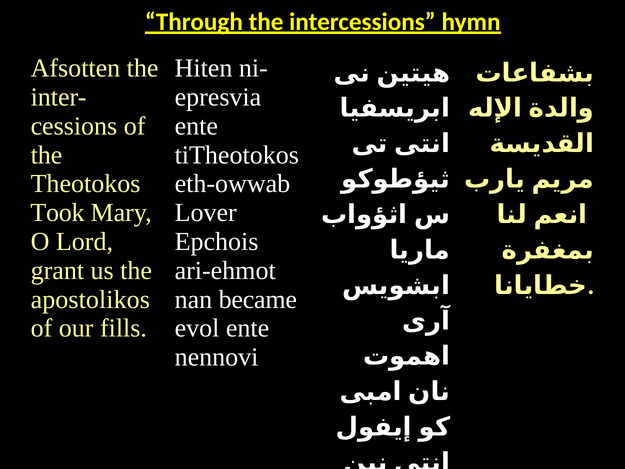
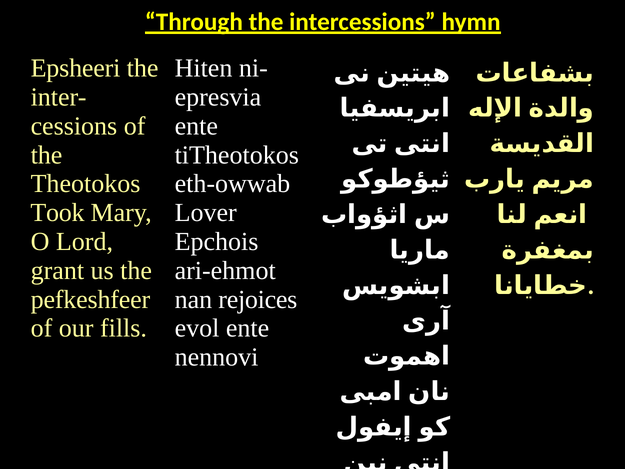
Afsotten: Afsotten -> Epsheeri
apostolikos: apostolikos -> pefkeshfeer
became: became -> rejoices
